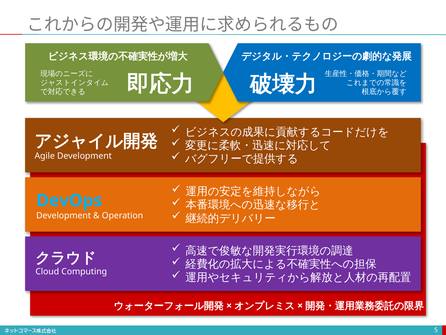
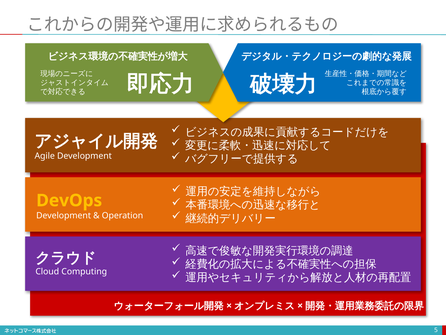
DevOps colour: light blue -> yellow
